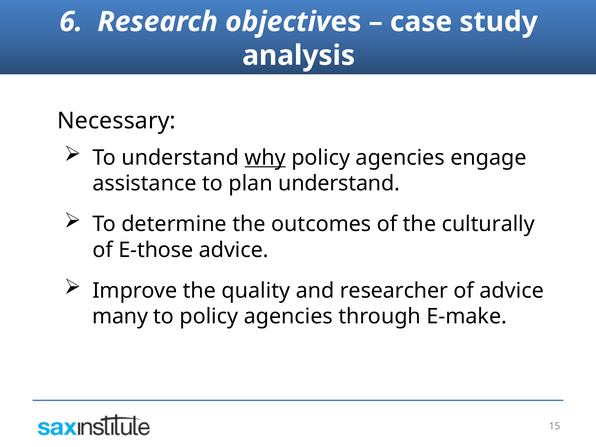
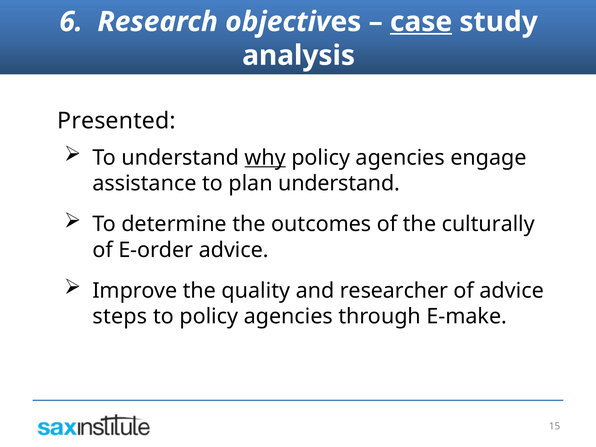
case underline: none -> present
Necessary: Necessary -> Presented
E-those: E-those -> E-order
many: many -> steps
